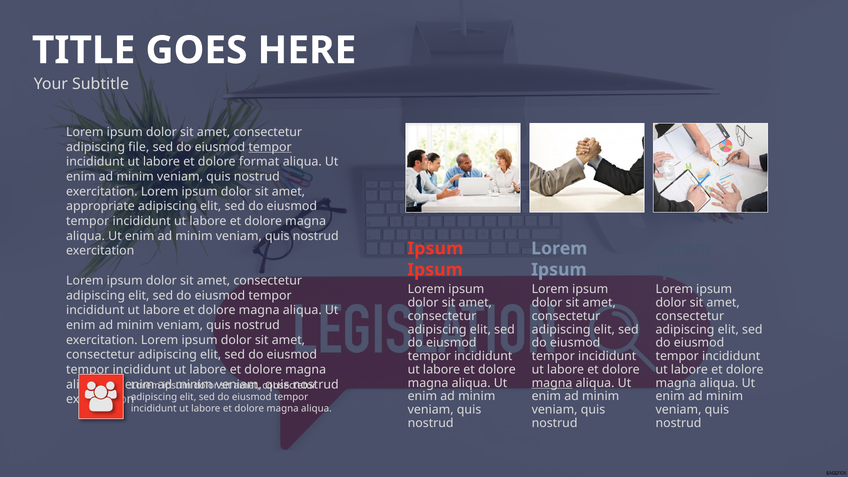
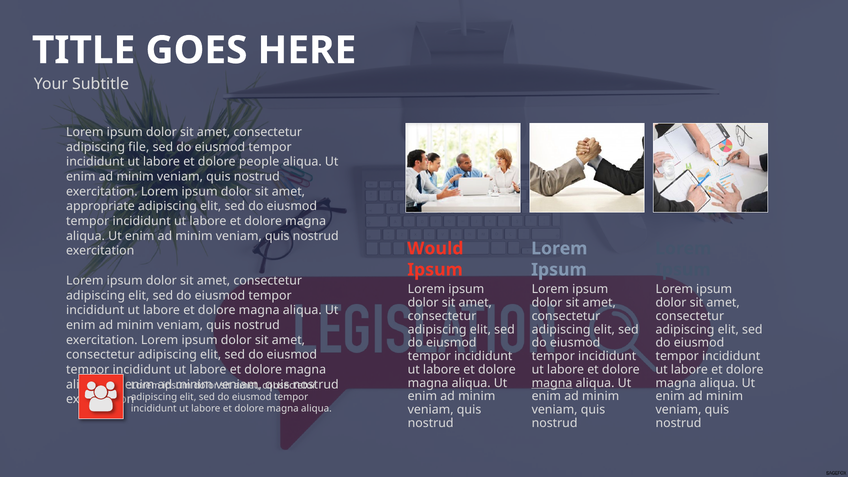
tempor at (270, 147) underline: present -> none
format: format -> people
Ipsum at (435, 248): Ipsum -> Would
